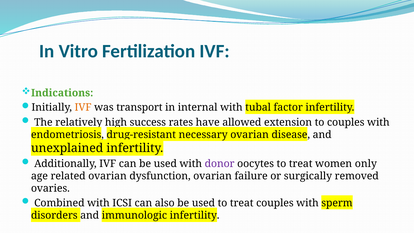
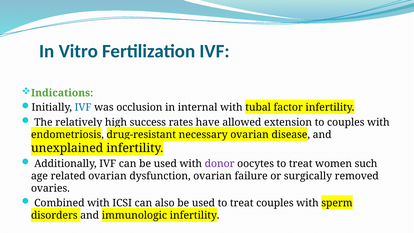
IVF at (83, 107) colour: orange -> blue
transport: transport -> occlusion
only: only -> such
